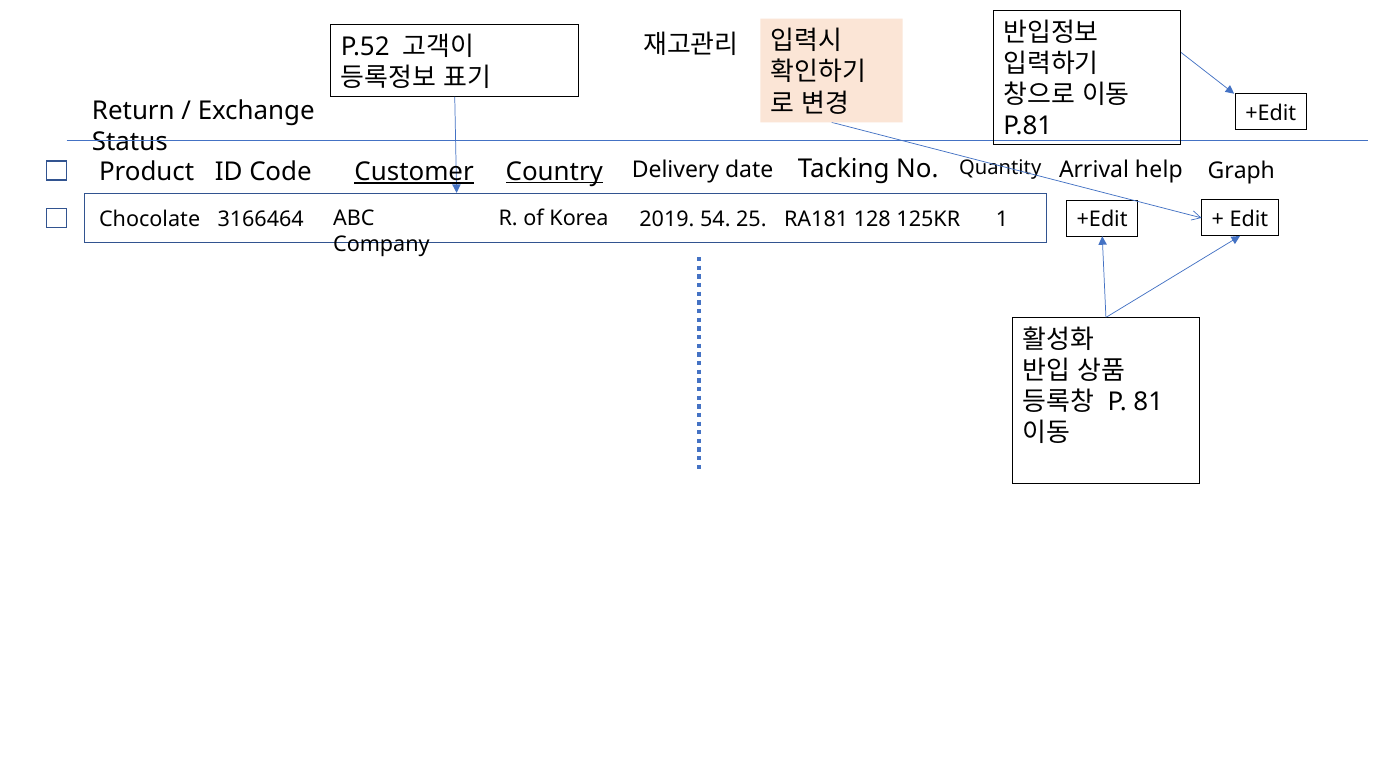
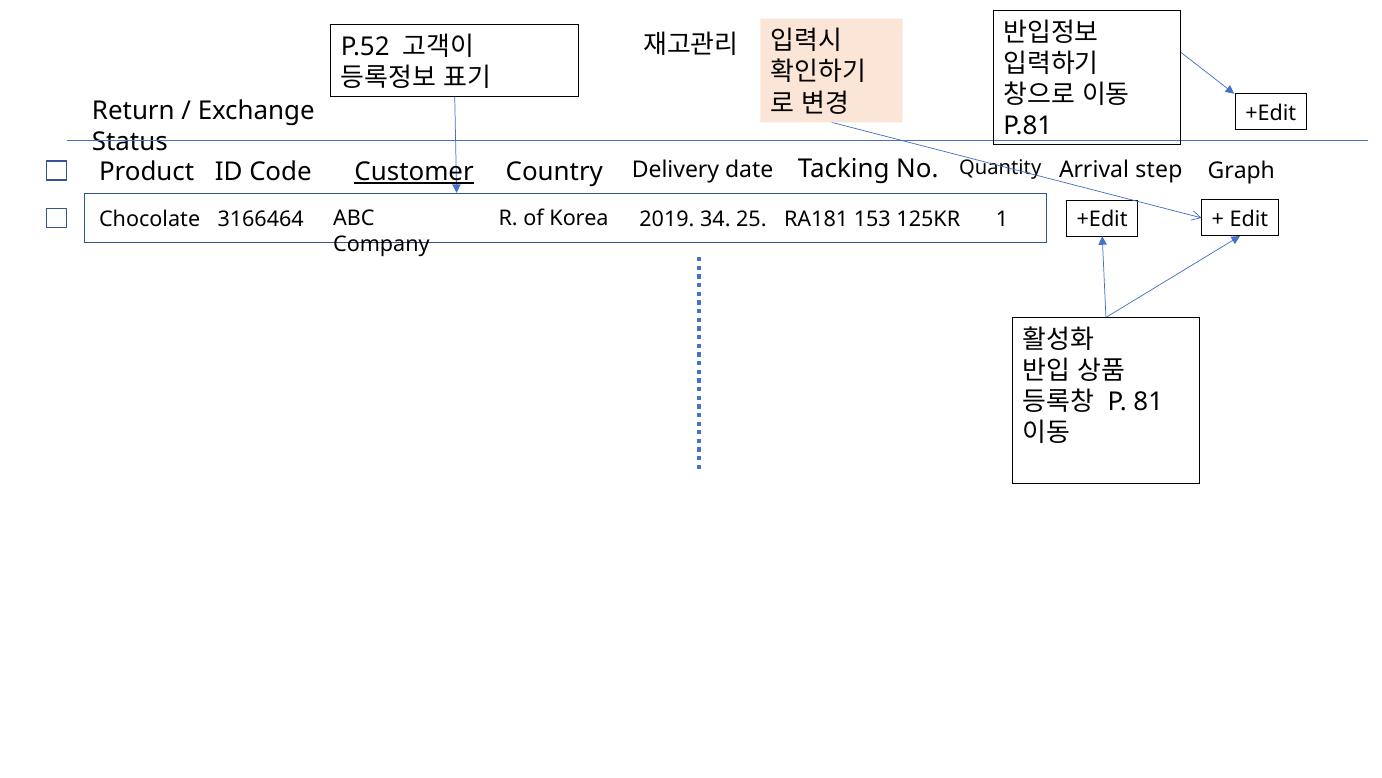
Country underline: present -> none
help: help -> step
54: 54 -> 34
128: 128 -> 153
